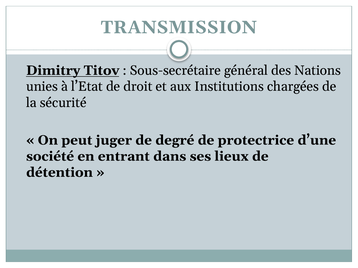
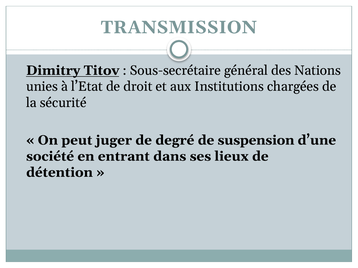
protectrice: protectrice -> suspension
